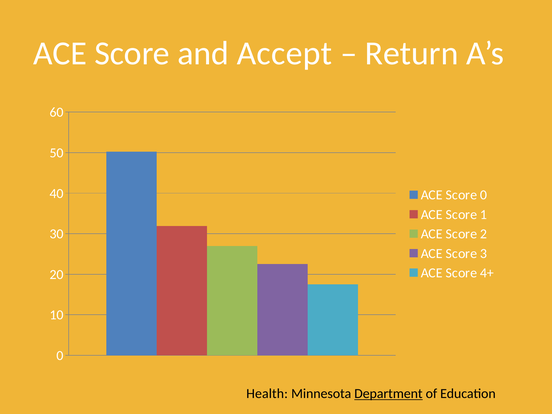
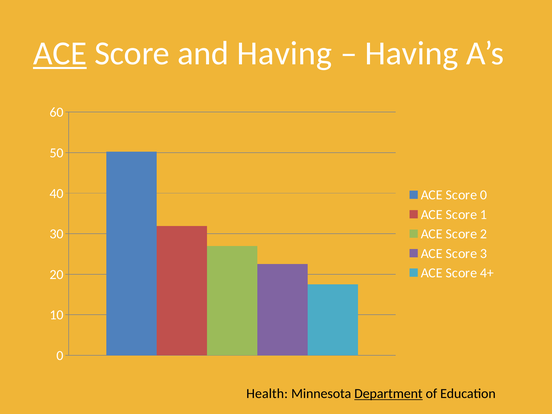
ACE at (60, 53) underline: none -> present
and Accept: Accept -> Having
Return at (412, 53): Return -> Having
